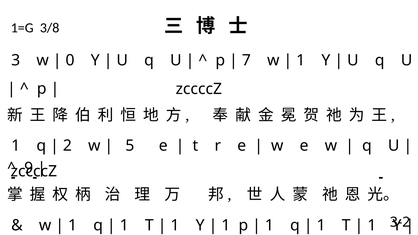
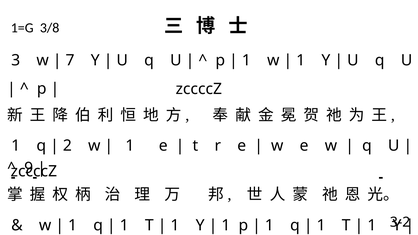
0: 0 -> 7
7 at (246, 60): 7 -> 1
5 at (130, 146): 5 -> 1
